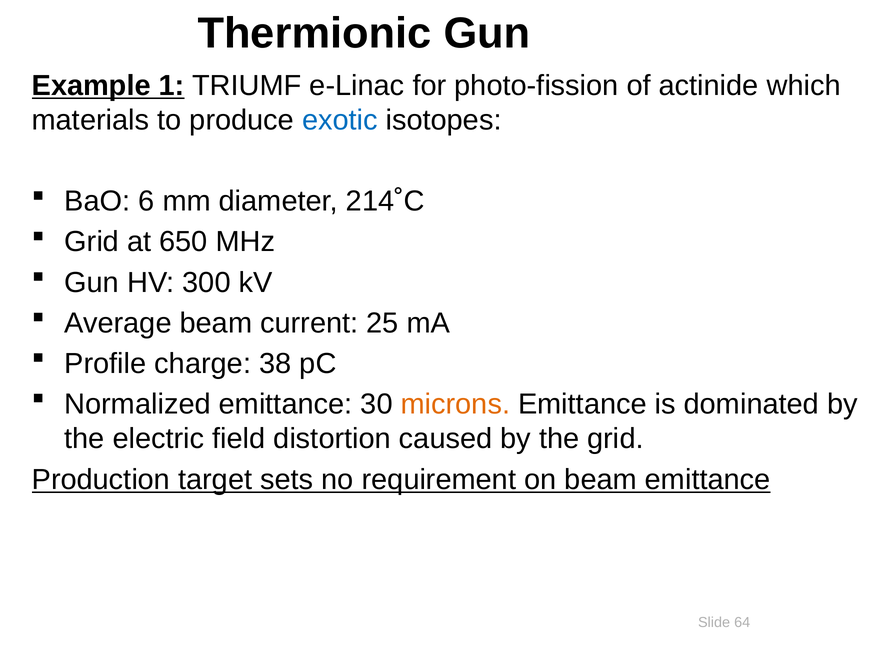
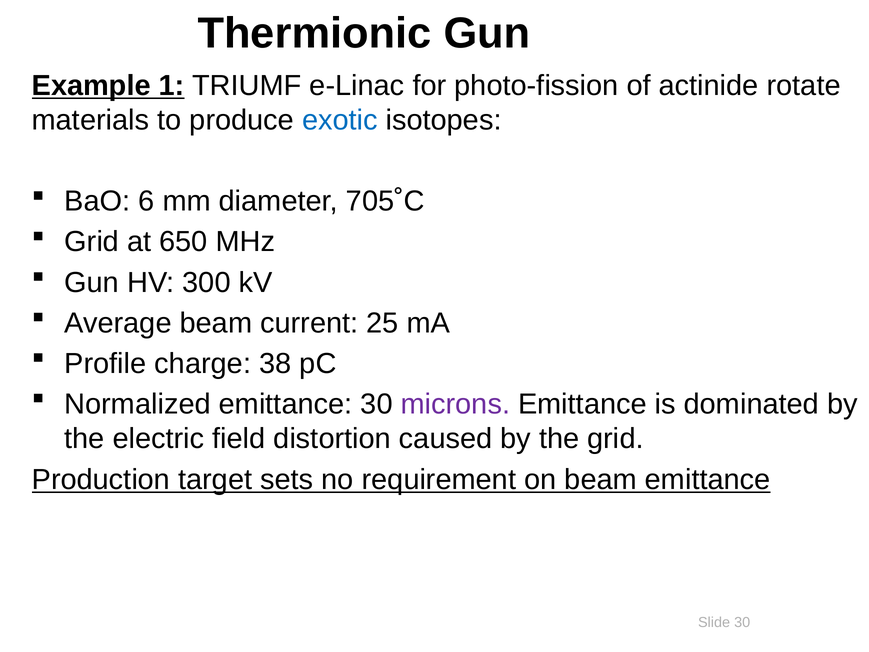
which: which -> rotate
214˚C: 214˚C -> 705˚C
microns colour: orange -> purple
Slide 64: 64 -> 30
